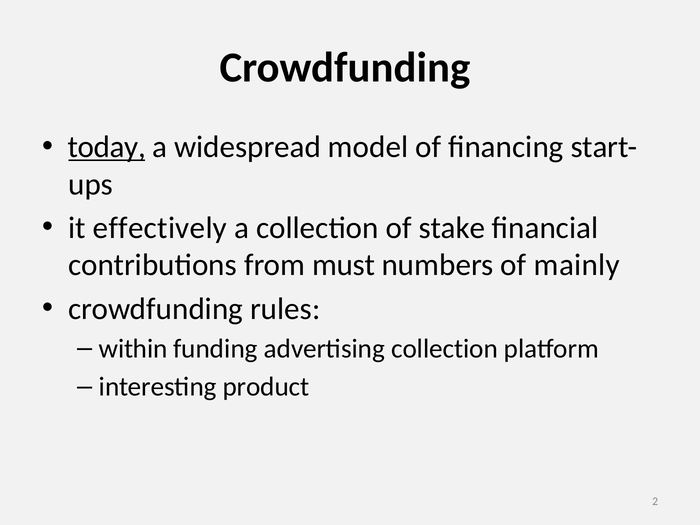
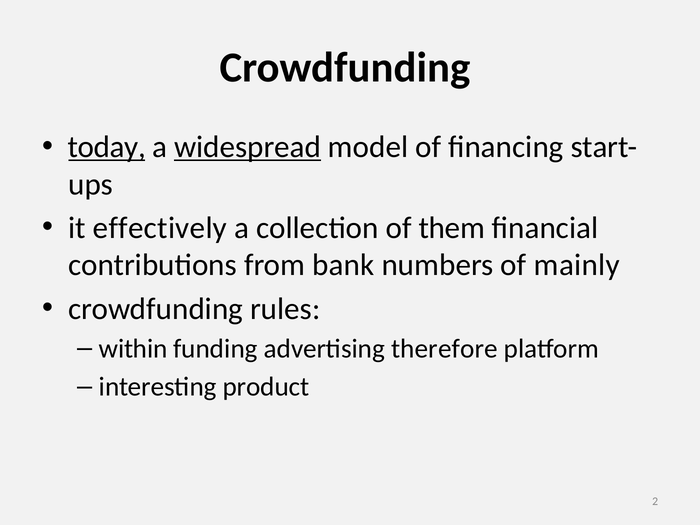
widespread underline: none -> present
stake: stake -> them
must: must -> bank
advertising collection: collection -> therefore
